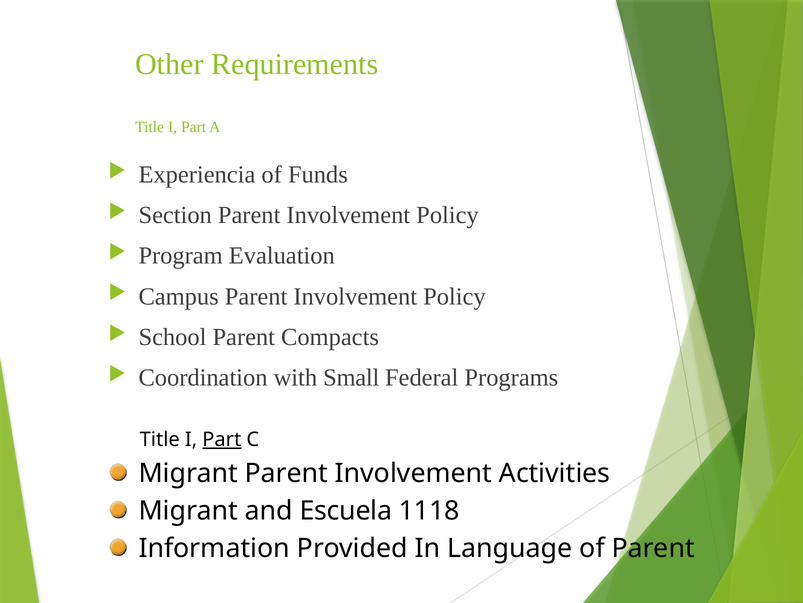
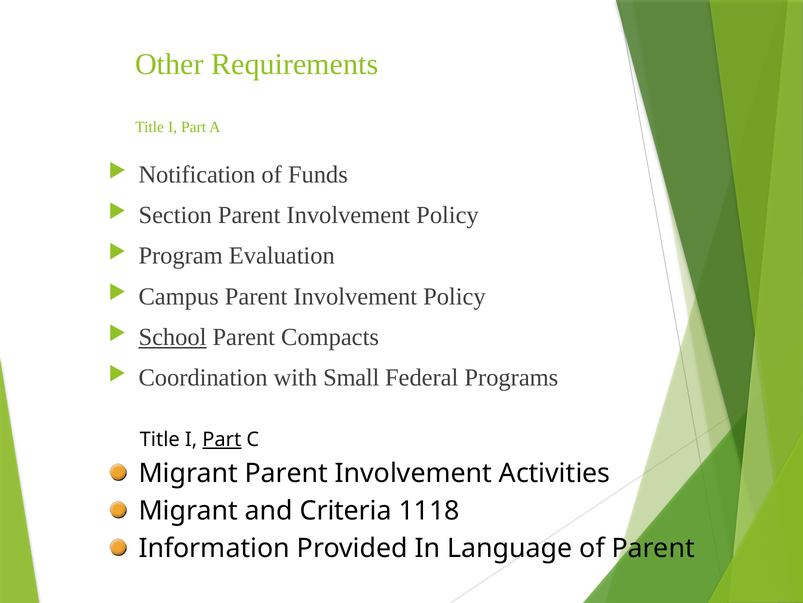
Experiencia: Experiencia -> Notification
School underline: none -> present
Escuela: Escuela -> Criteria
